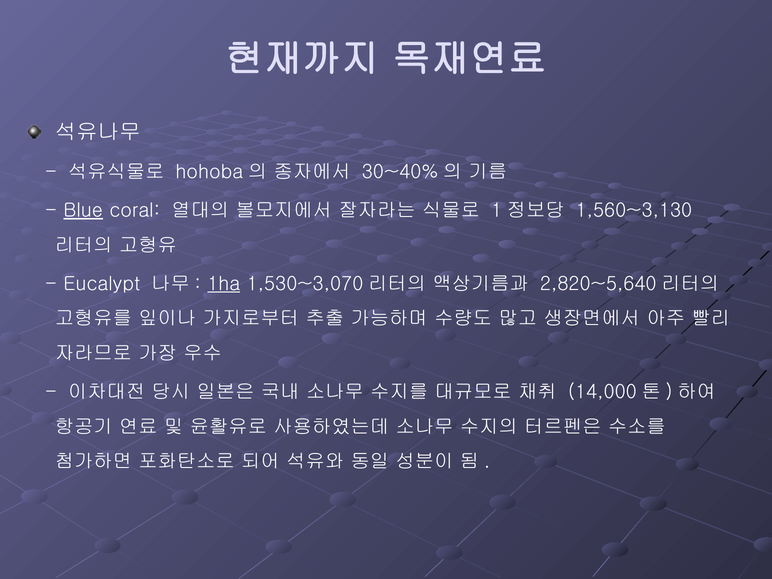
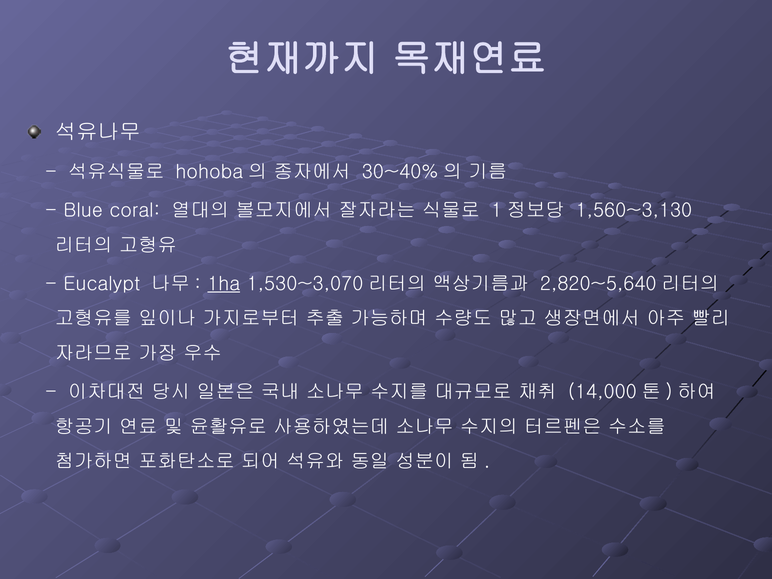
Blue underline: present -> none
